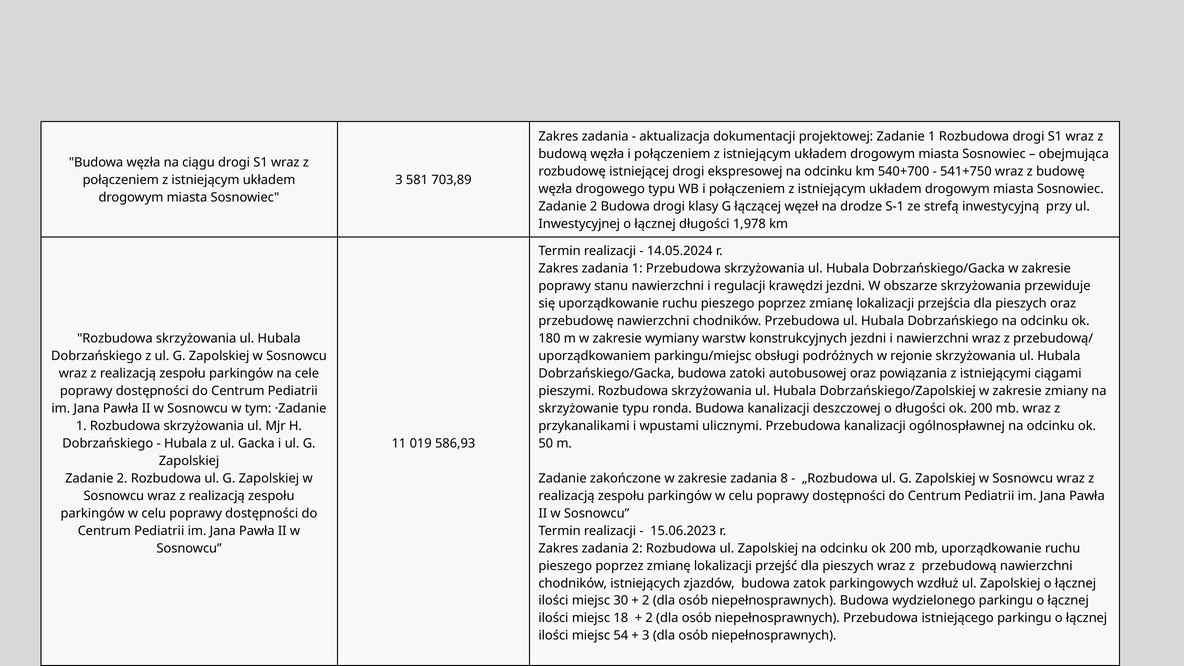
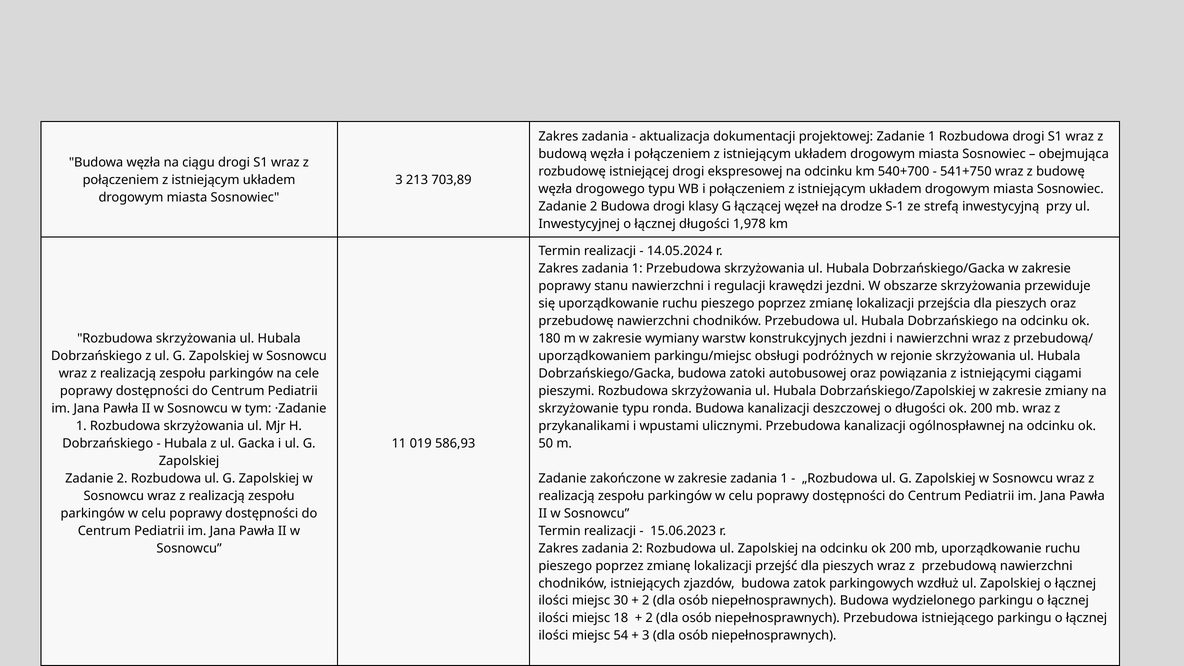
581: 581 -> 213
zakresie zadania 8: 8 -> 1
